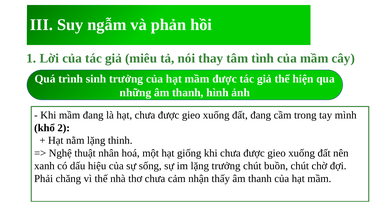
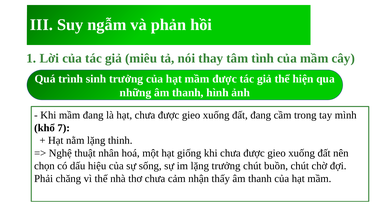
2: 2 -> 7
xanh: xanh -> chọn
